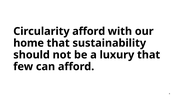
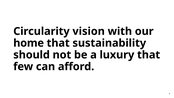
Circularity afford: afford -> vision
